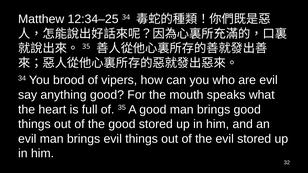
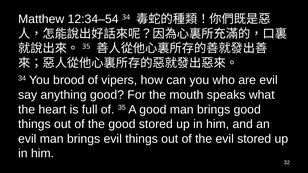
12:34–25: 12:34–25 -> 12:34–54
